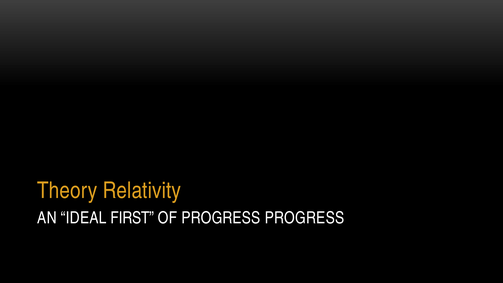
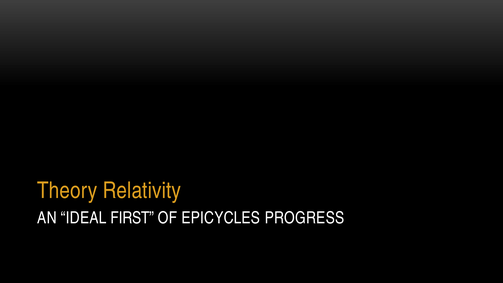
OF PROGRESS: PROGRESS -> EPICYCLES
